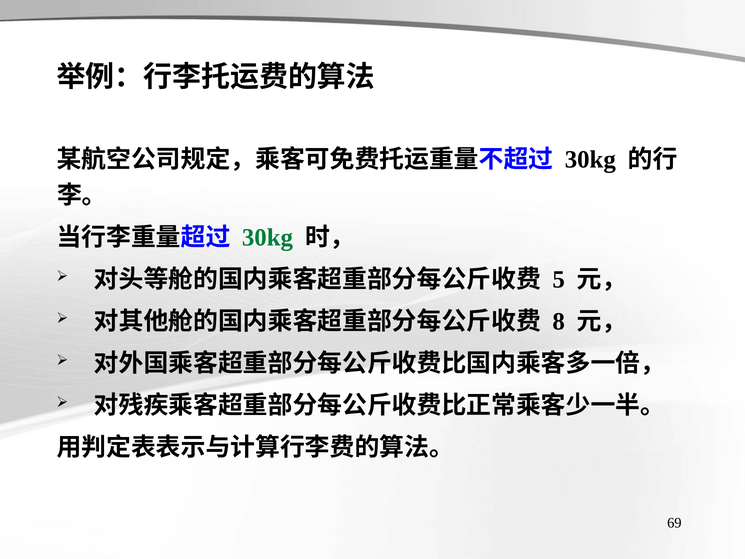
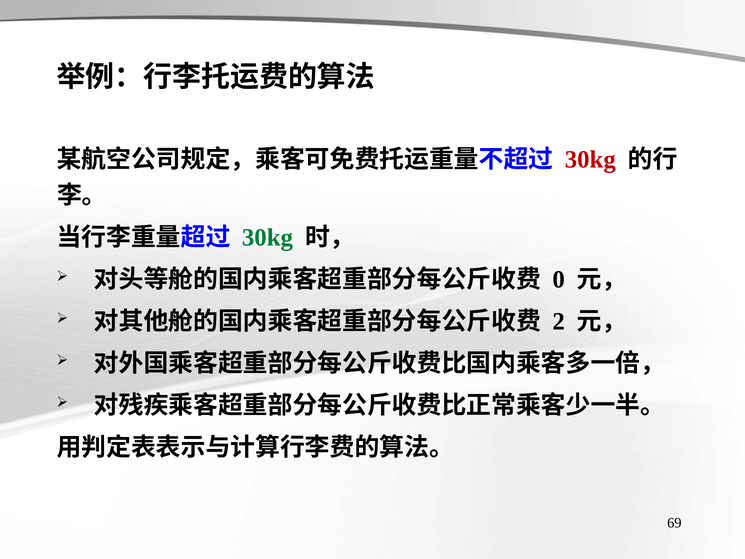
30kg at (590, 160) colour: black -> red
5: 5 -> 0
8: 8 -> 2
